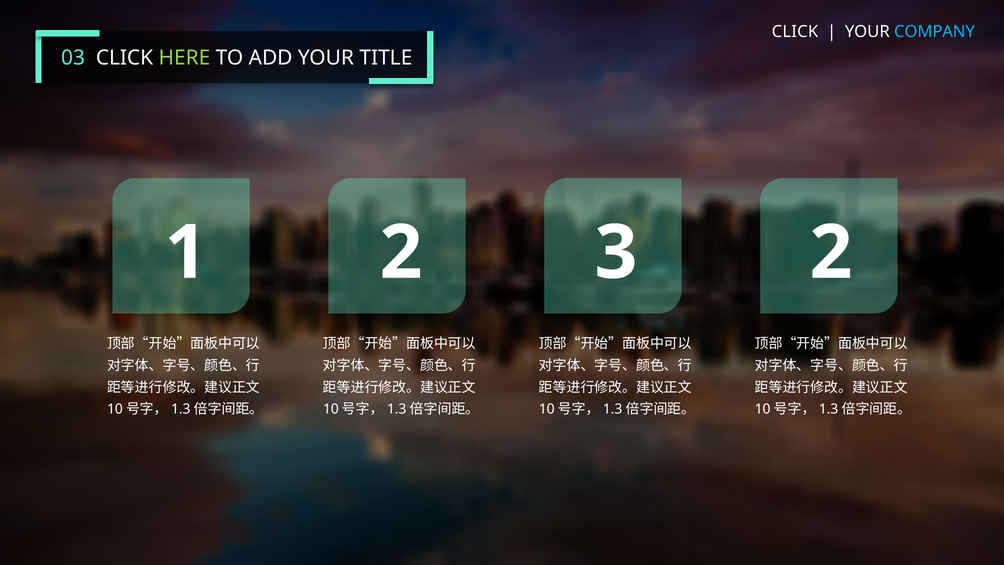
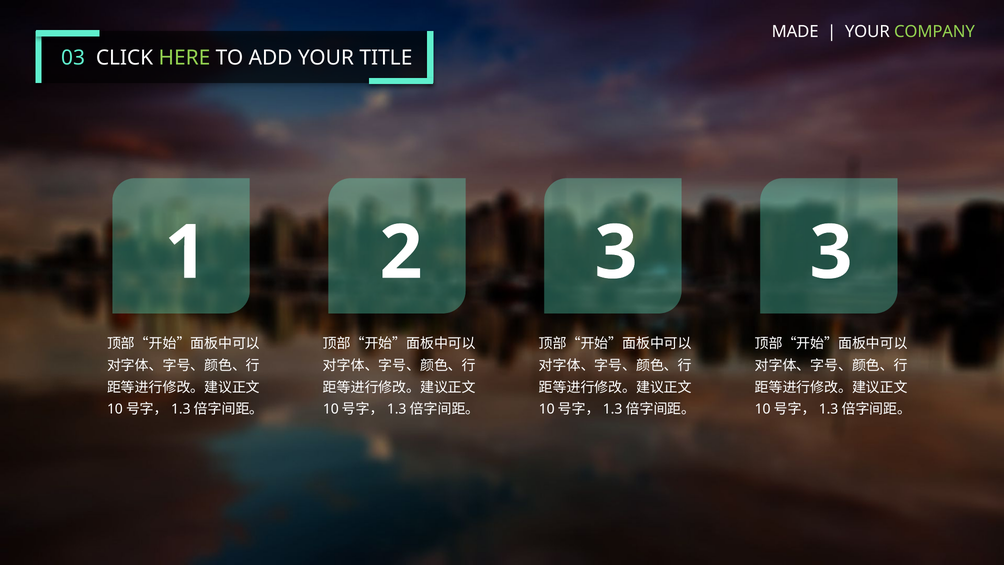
CLICK at (795, 32): CLICK -> MADE
COMPANY colour: light blue -> light green
3 2: 2 -> 3
